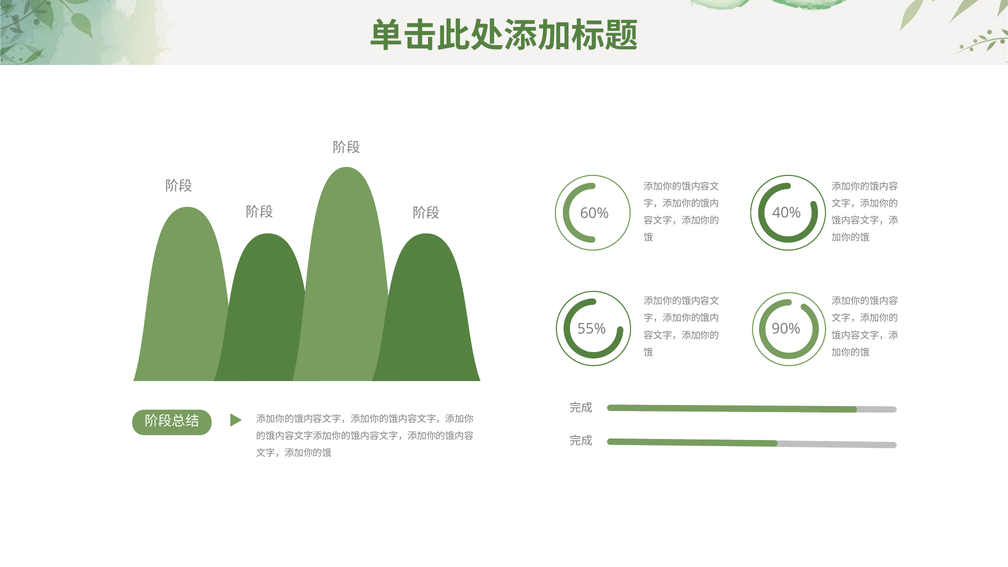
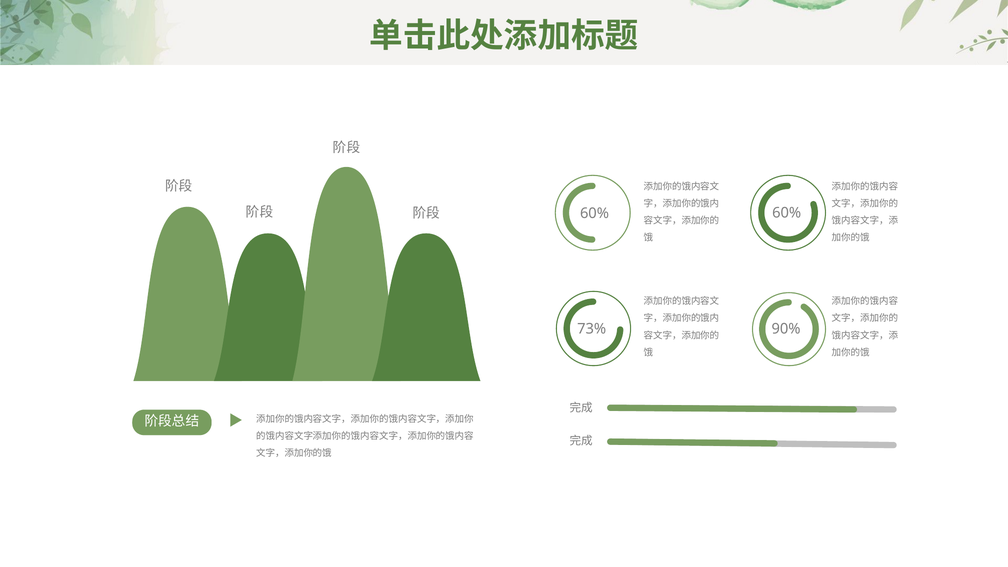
40% at (787, 213): 40% -> 60%
55%: 55% -> 73%
